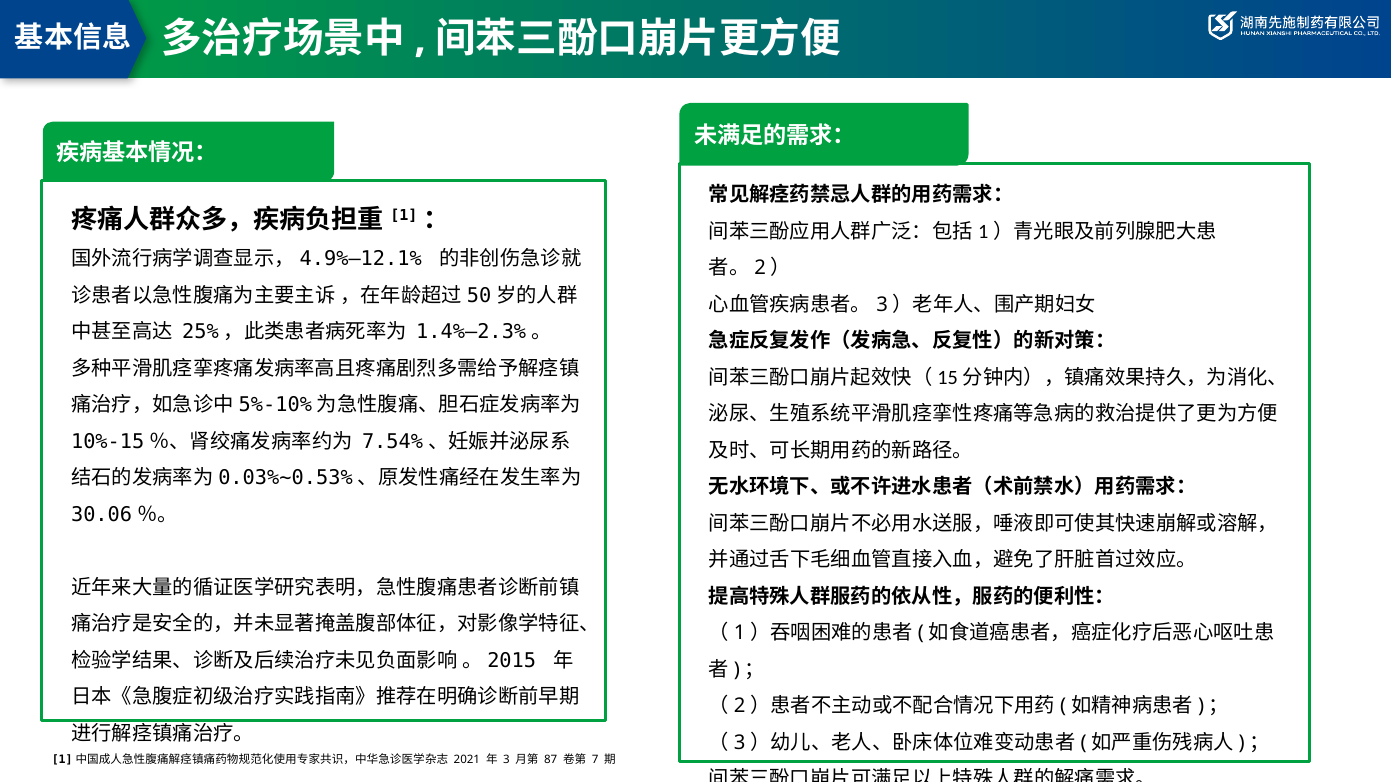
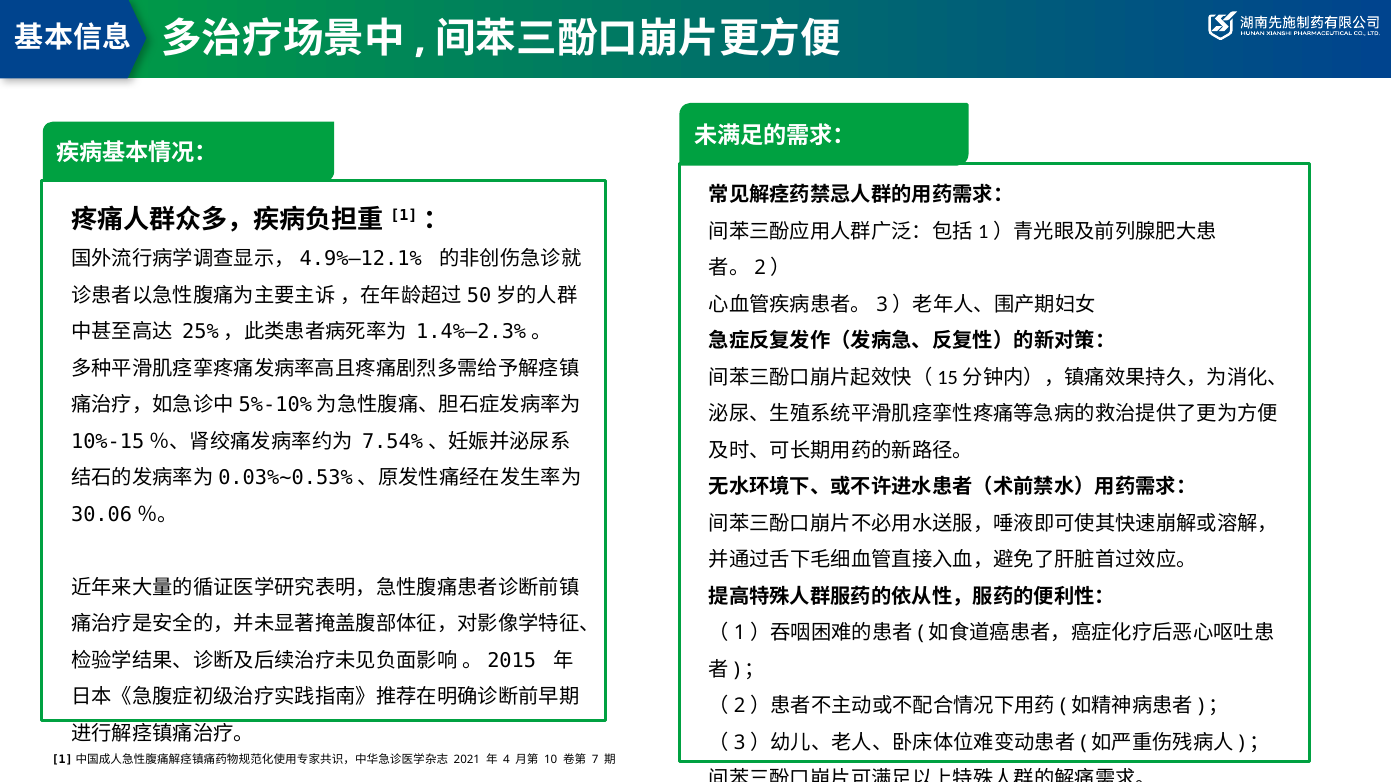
3: 3 -> 4
87: 87 -> 10
